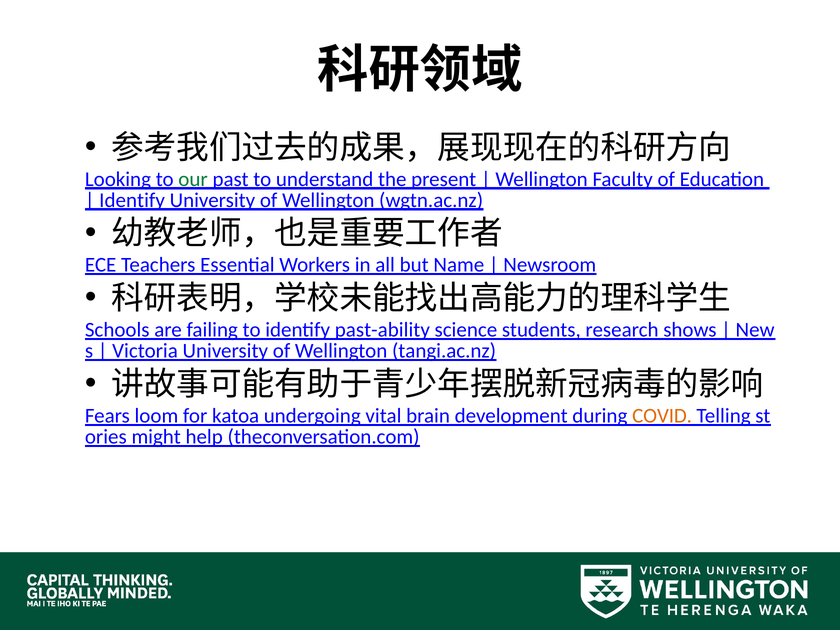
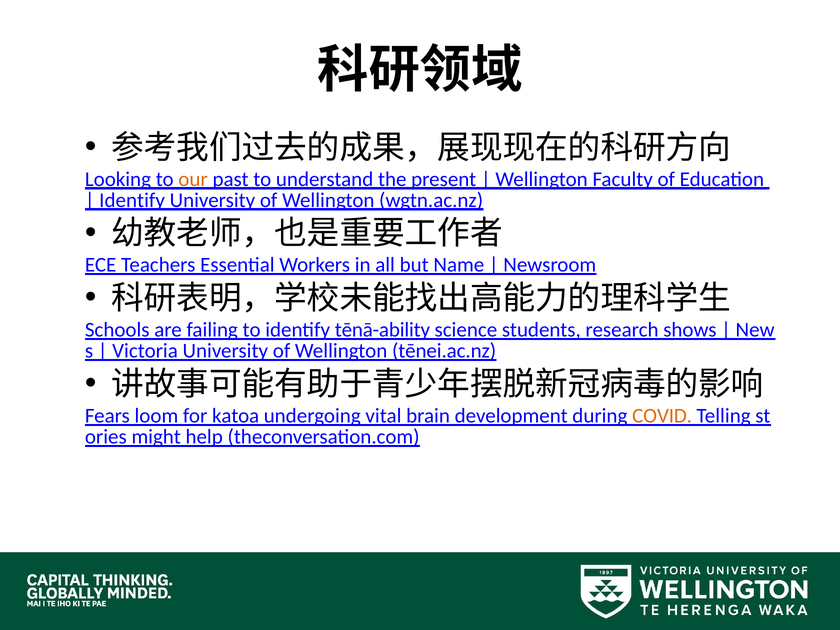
our colour: green -> orange
past-ability: past-ability -> tēnā-ability
tangi.ac.nz: tangi.ac.nz -> tēnei.ac.nz
